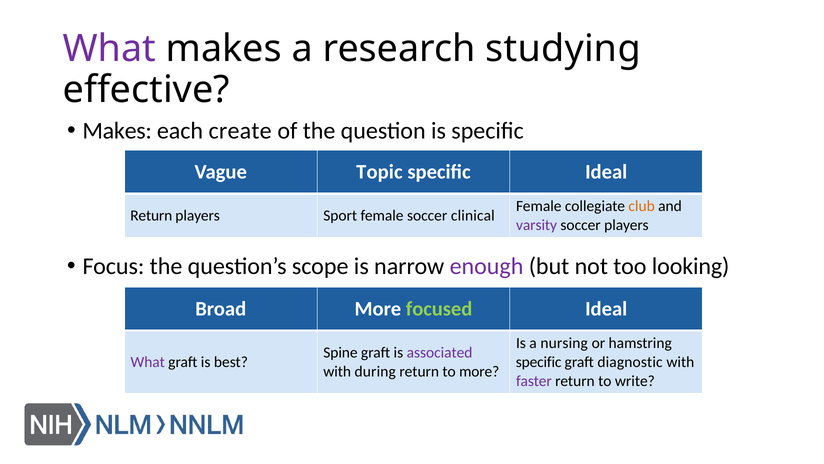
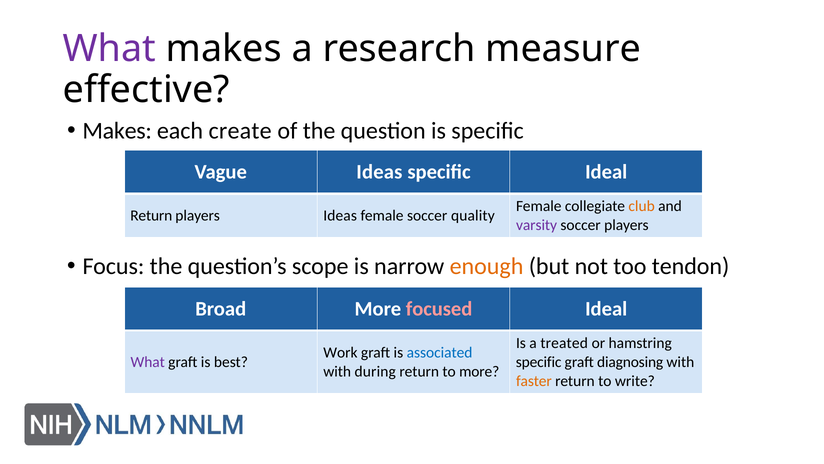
studying: studying -> measure
Vague Topic: Topic -> Ideas
players Sport: Sport -> Ideas
clinical: clinical -> quality
enough colour: purple -> orange
looking: looking -> tendon
focused colour: light green -> pink
nursing: nursing -> treated
Spine: Spine -> Work
associated colour: purple -> blue
diagnostic: diagnostic -> diagnosing
faster colour: purple -> orange
